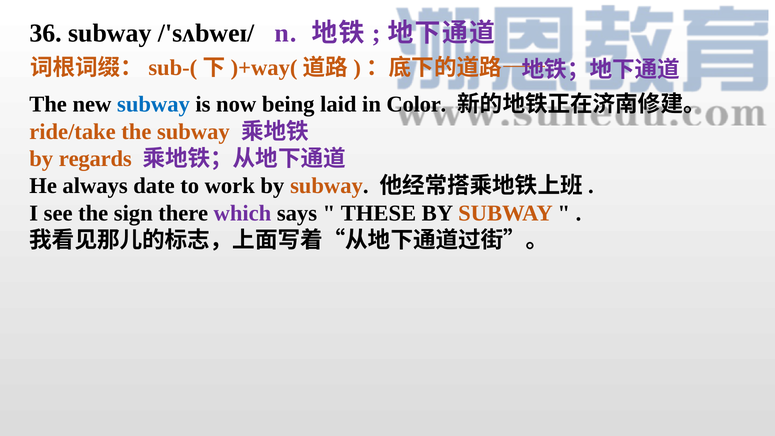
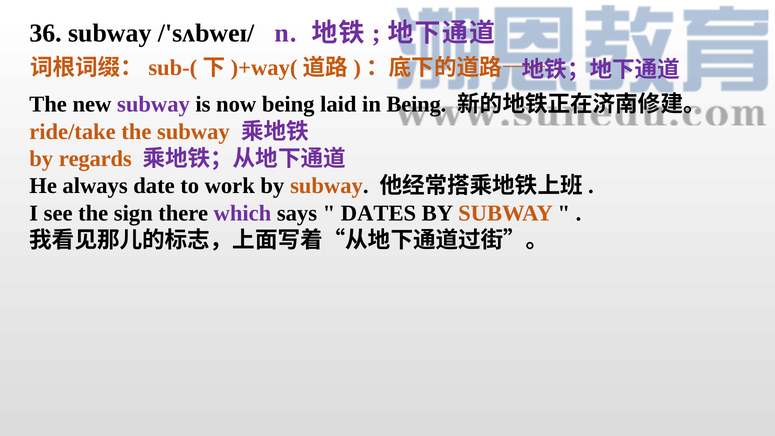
subway at (153, 104) colour: blue -> purple
in Color: Color -> Being
THESE: THESE -> DATES
